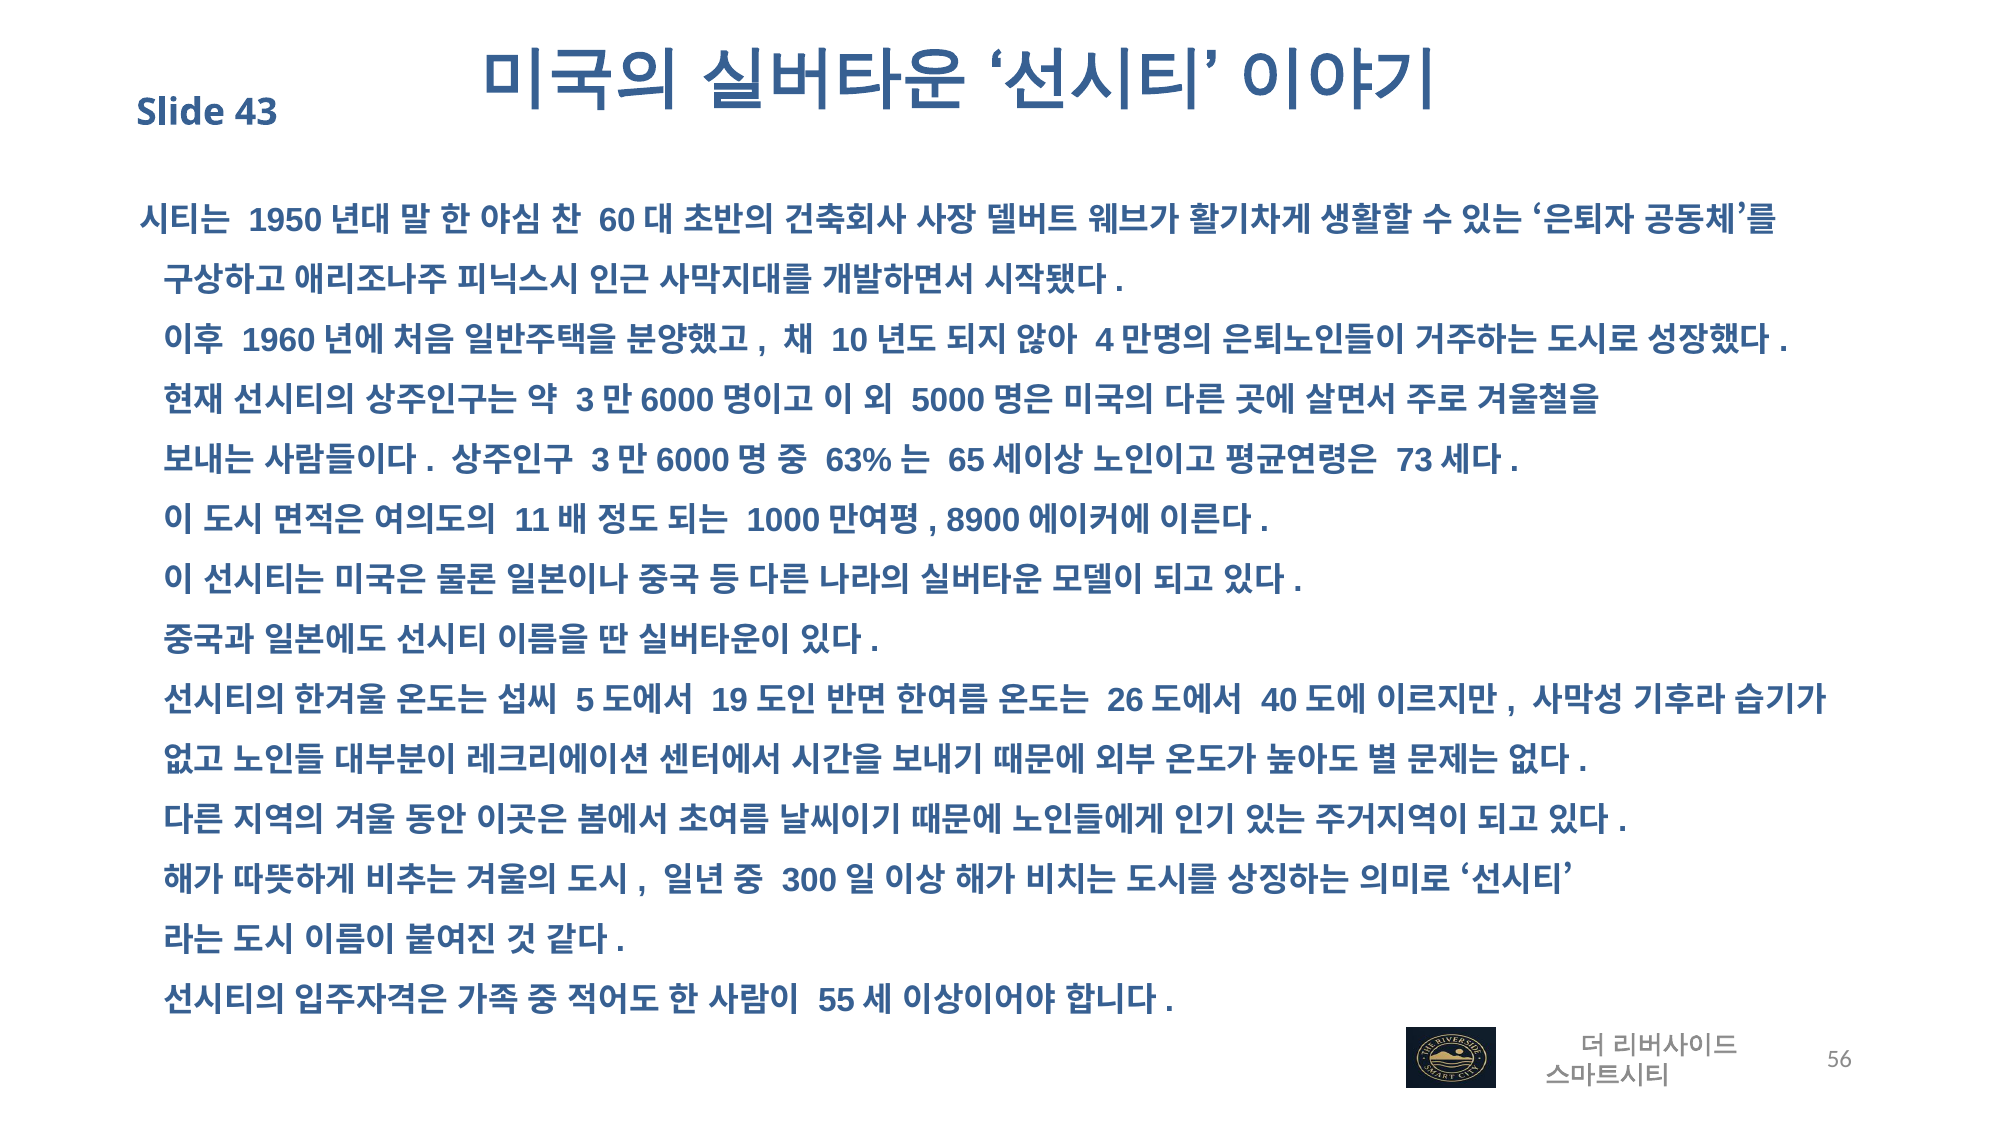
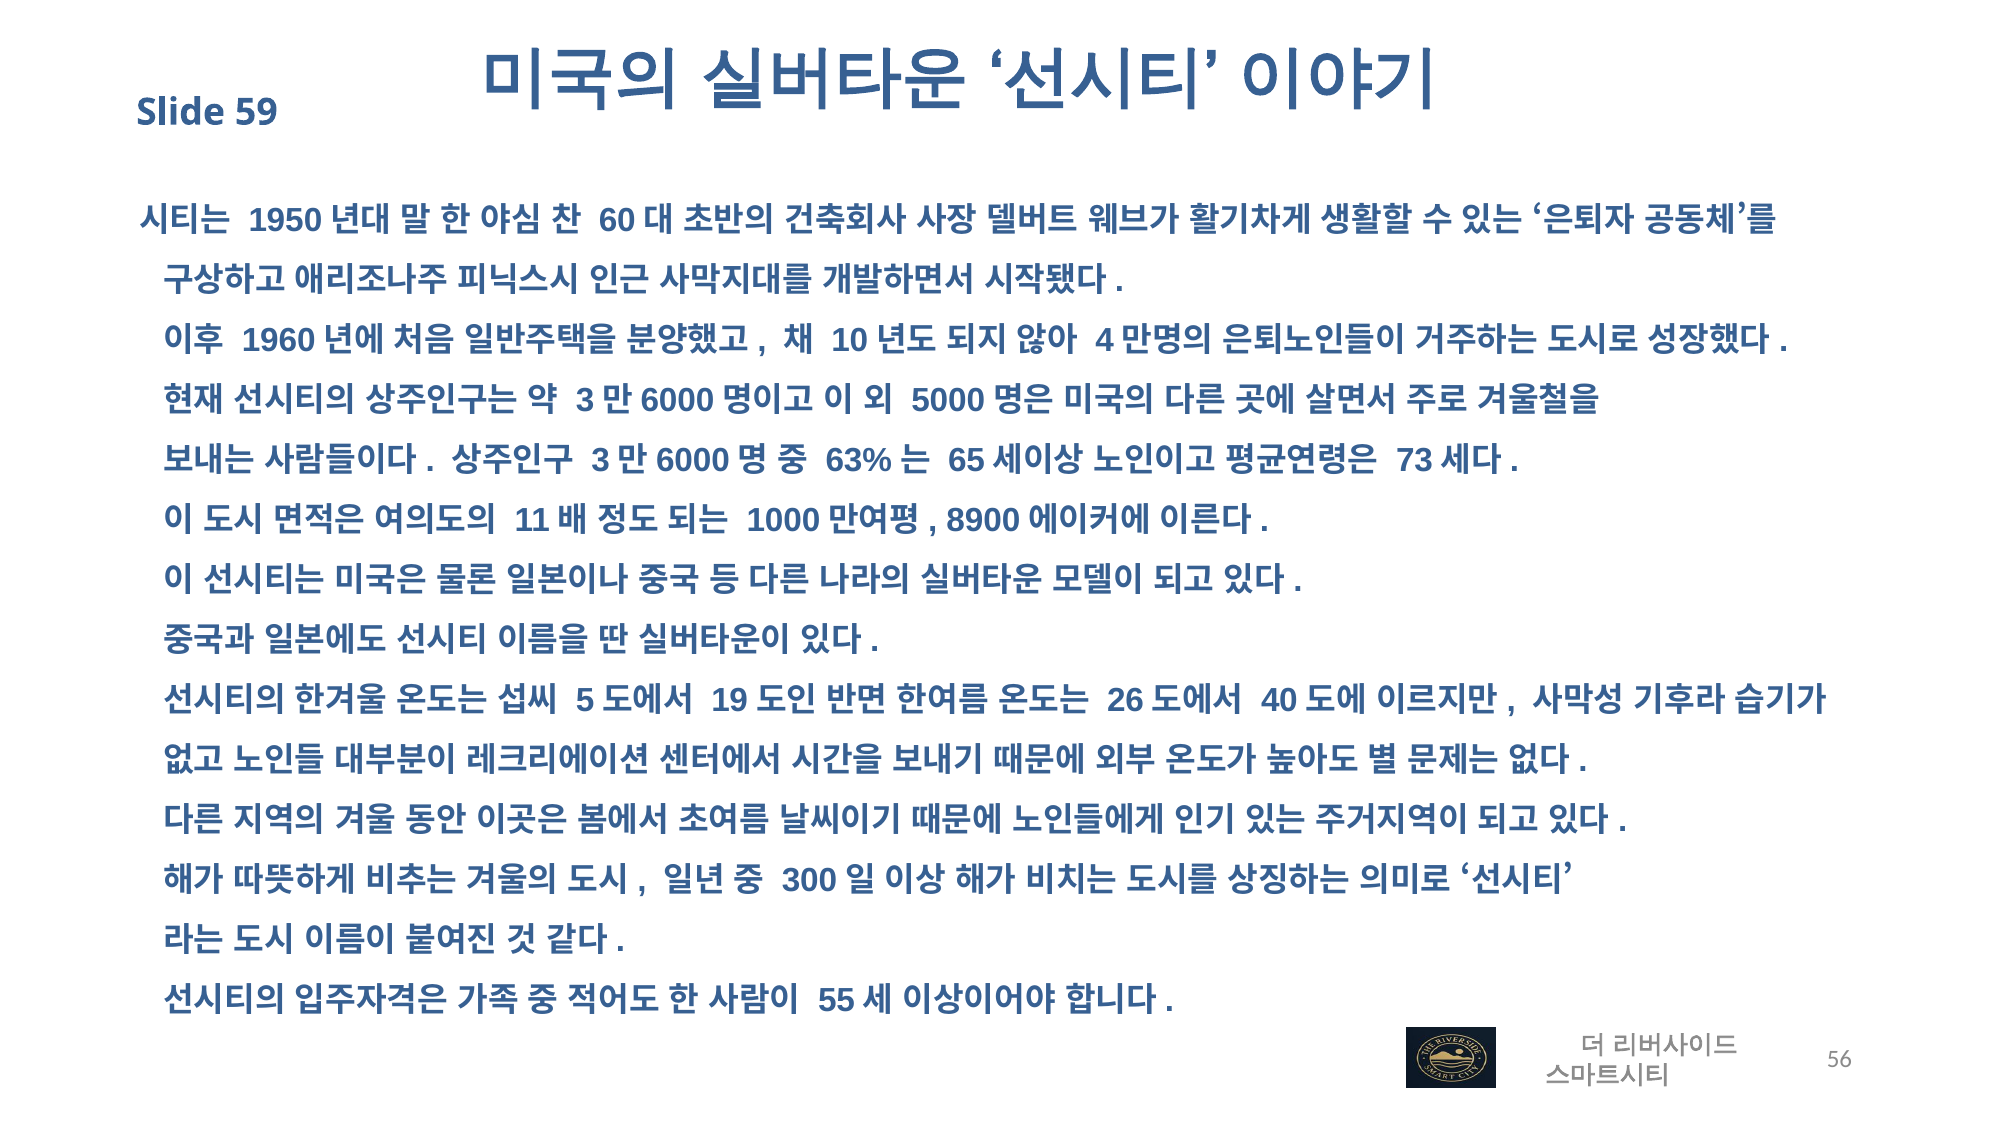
43: 43 -> 59
